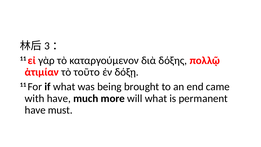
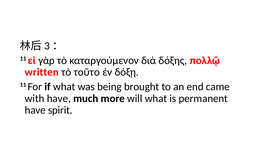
ἀτιμίαν: ἀτιμίαν -> written
must: must -> spirit
